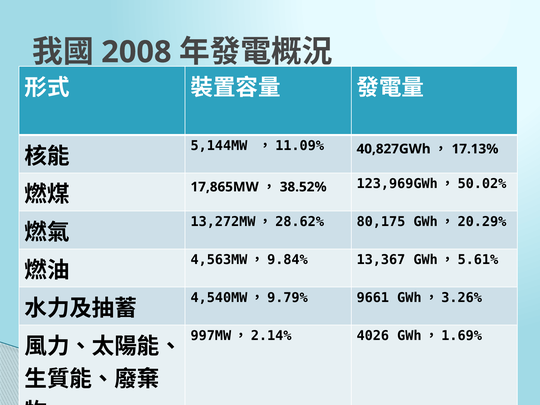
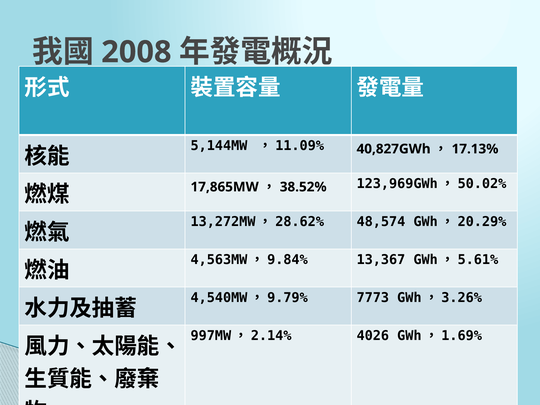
80,175: 80,175 -> 48,574
9661: 9661 -> 7773
